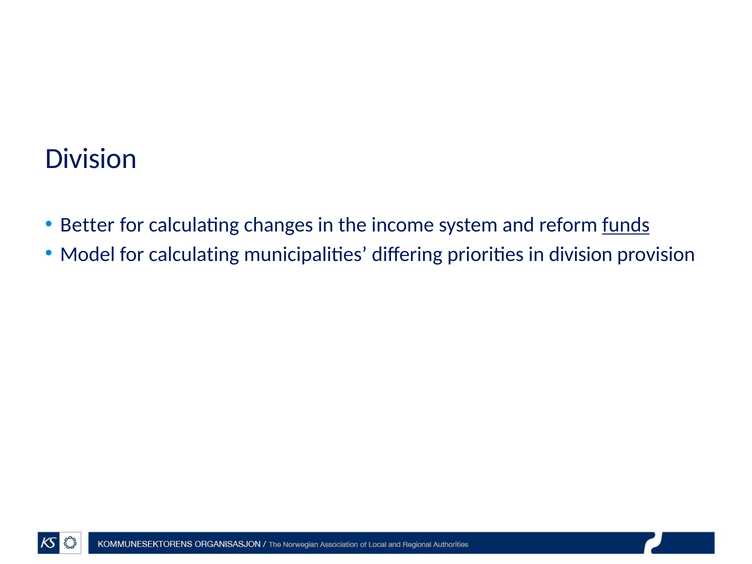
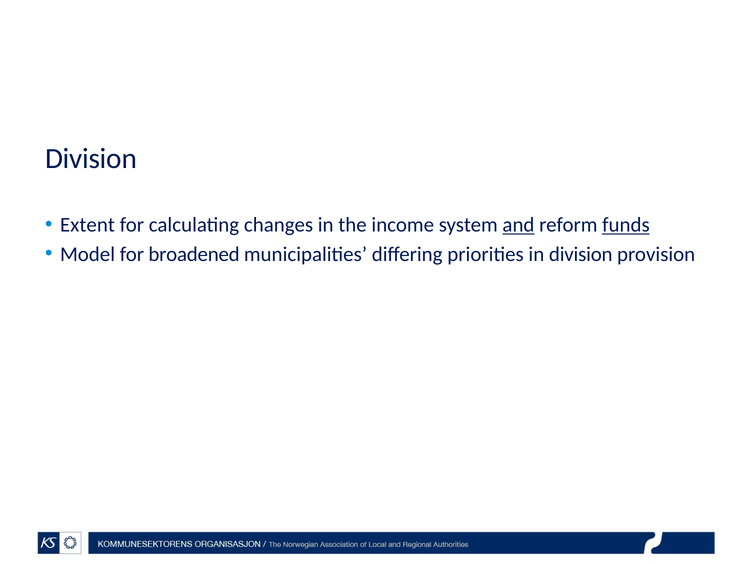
Better: Better -> Extent
and underline: none -> present
Model for calculating: calculating -> broadened
